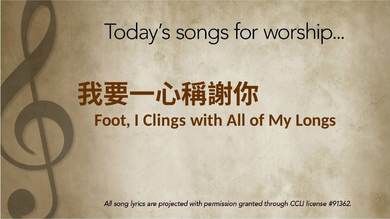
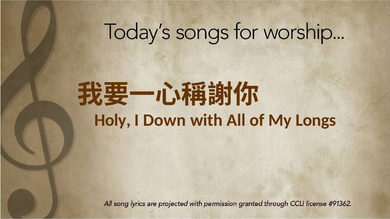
Foot: Foot -> Holy
Clings: Clings -> Down
